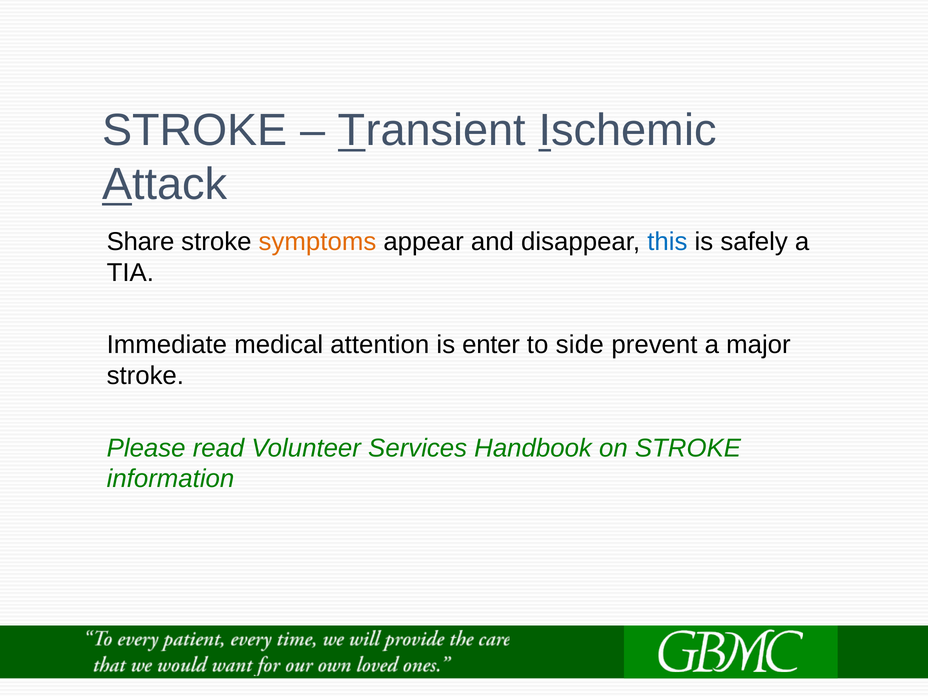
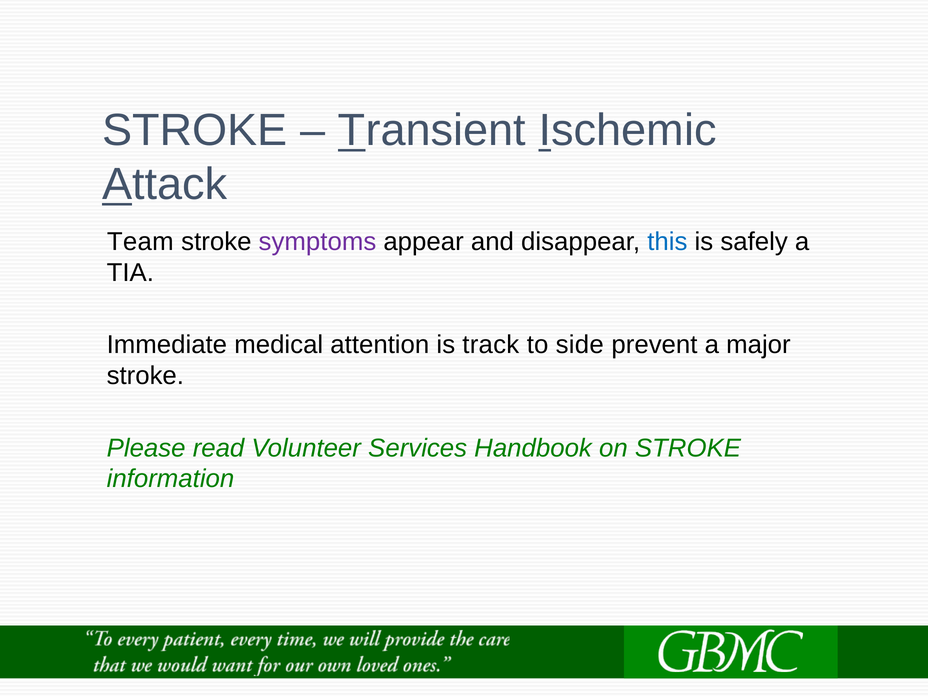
Share: Share -> Team
symptoms colour: orange -> purple
enter: enter -> track
